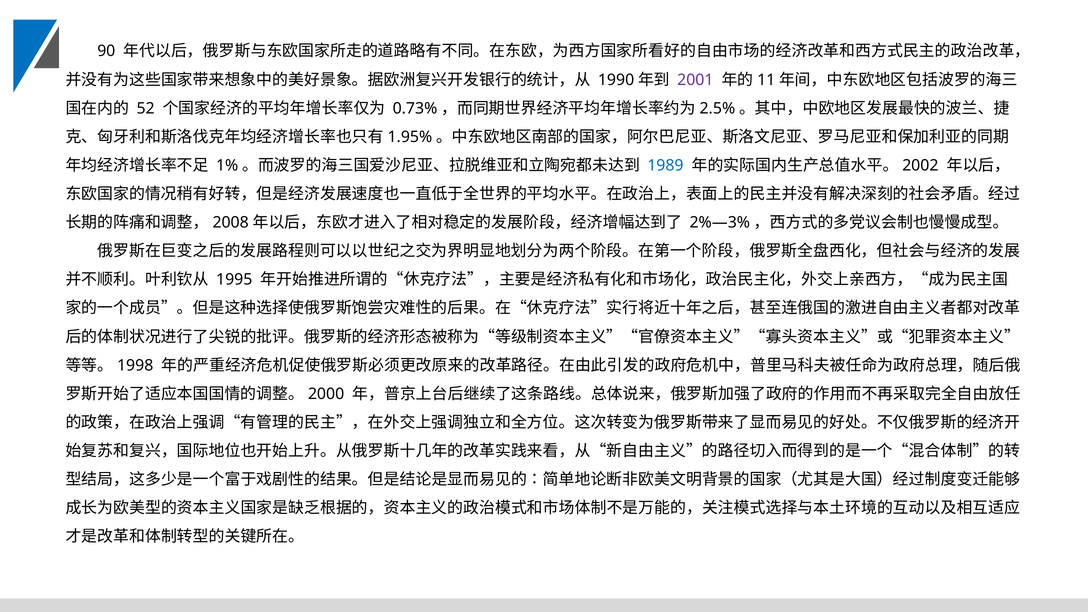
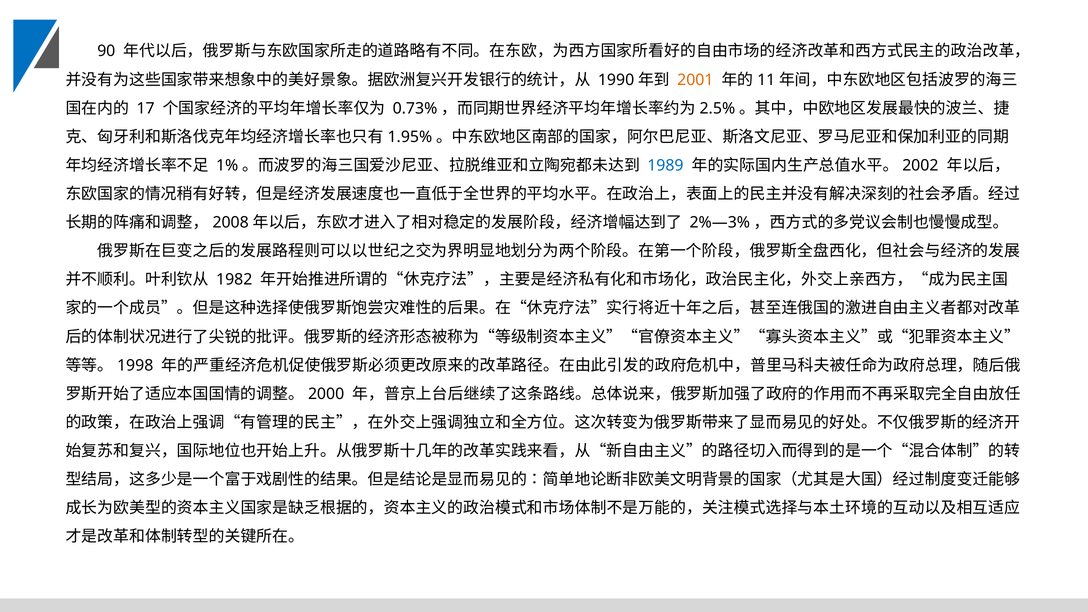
2001 colour: purple -> orange
52: 52 -> 17
1995: 1995 -> 1982
